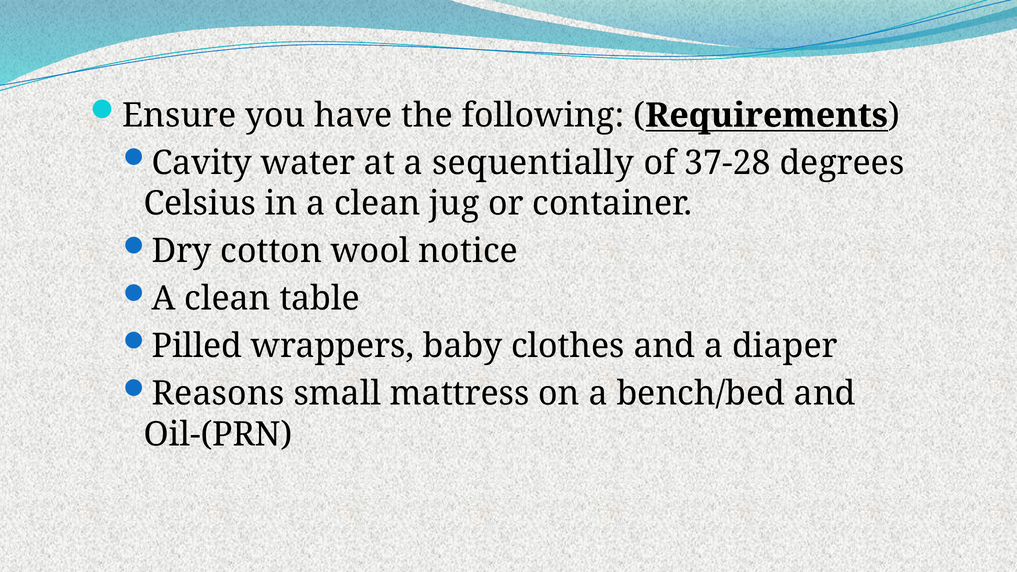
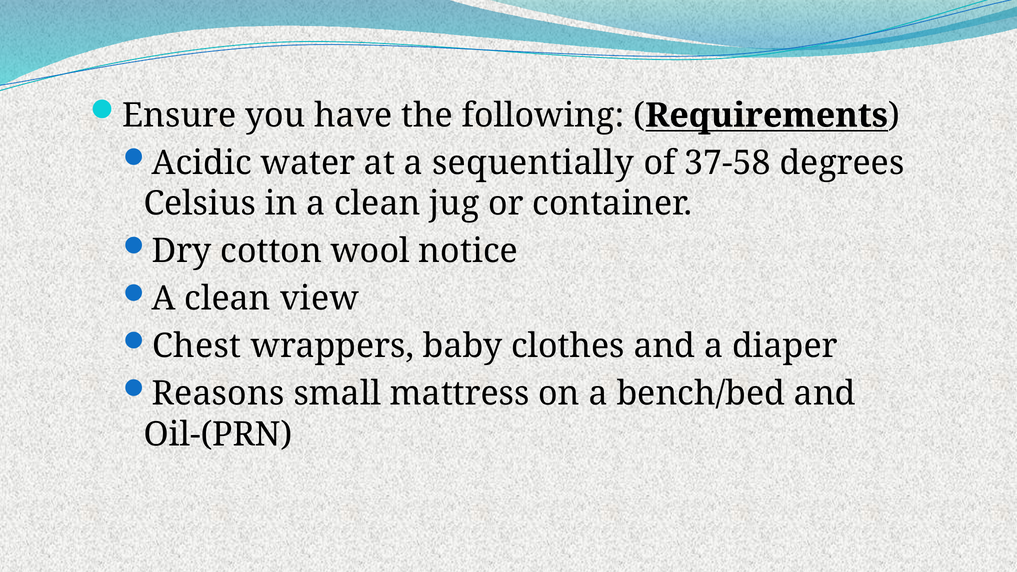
Cavity: Cavity -> Acidic
37-28: 37-28 -> 37-58
table: table -> view
Pilled: Pilled -> Chest
